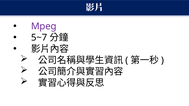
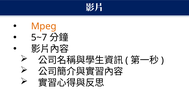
Mpeg colour: purple -> orange
